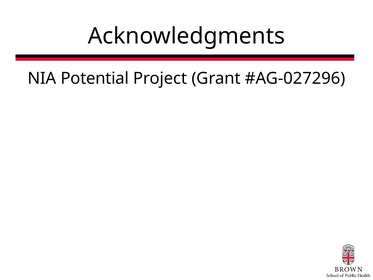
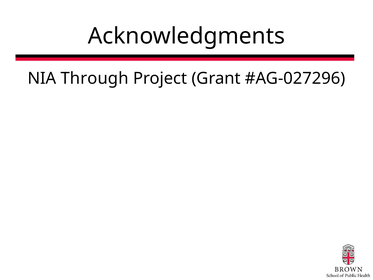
Potential: Potential -> Through
